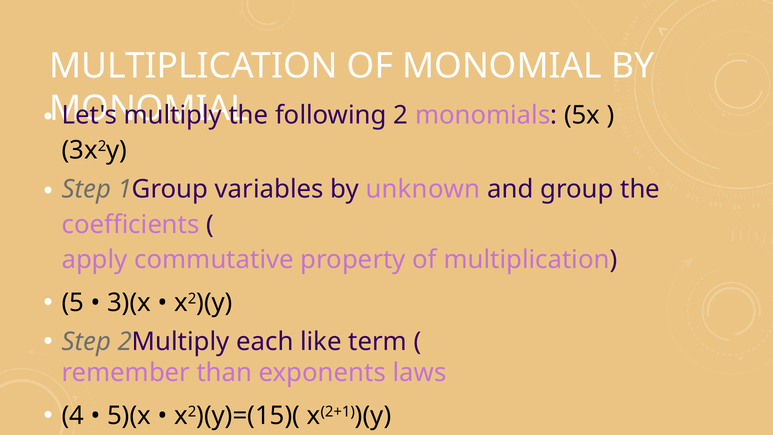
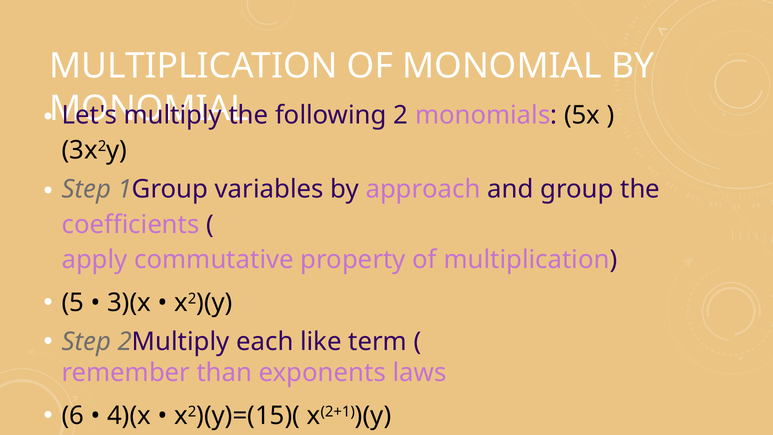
unknown: unknown -> approach
4: 4 -> 6
5)(x: 5)(x -> 4)(x
